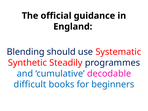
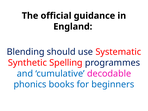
Steadily: Steadily -> Spelling
difficult: difficult -> phonics
